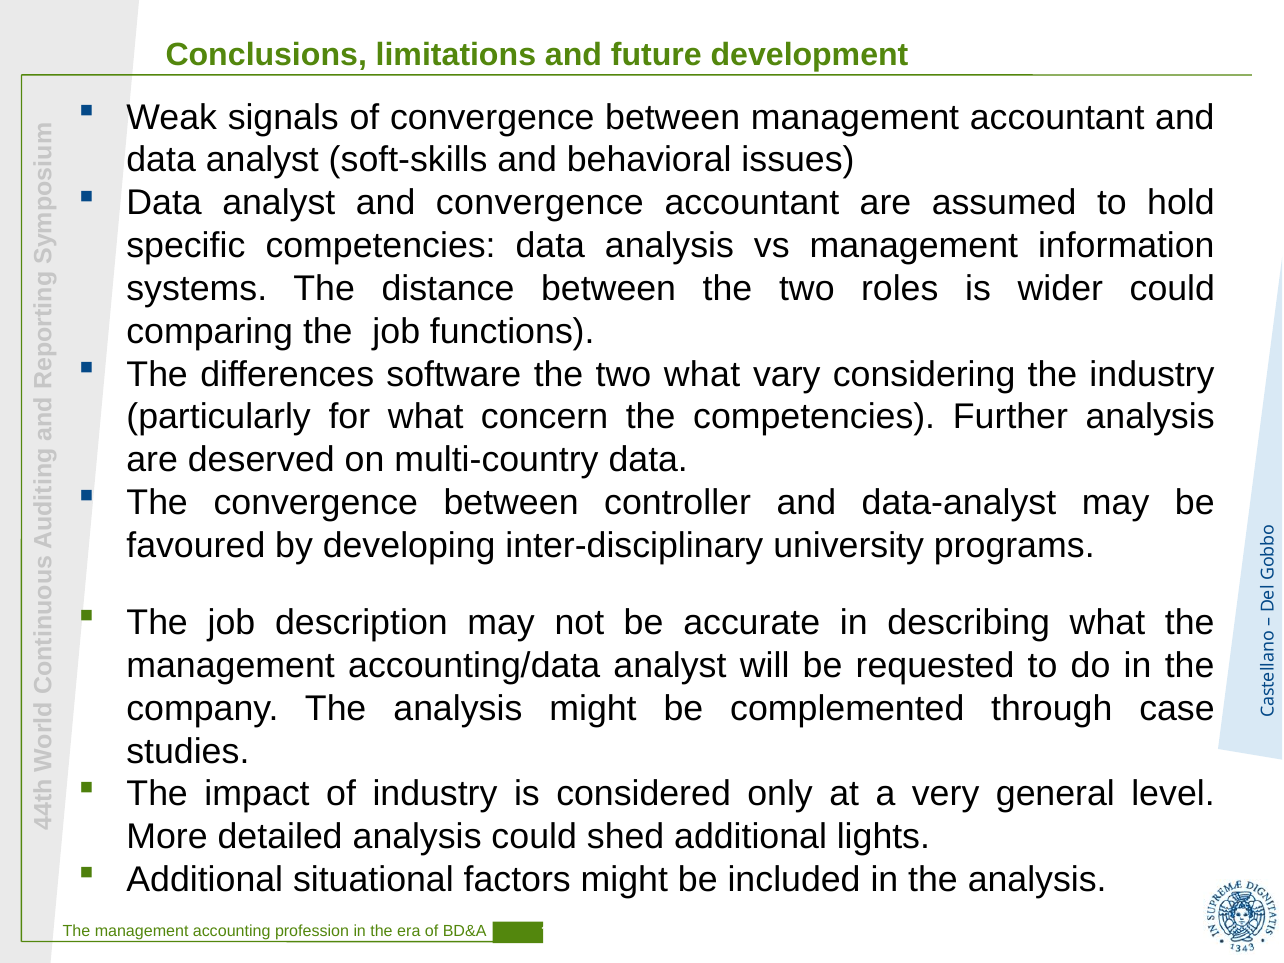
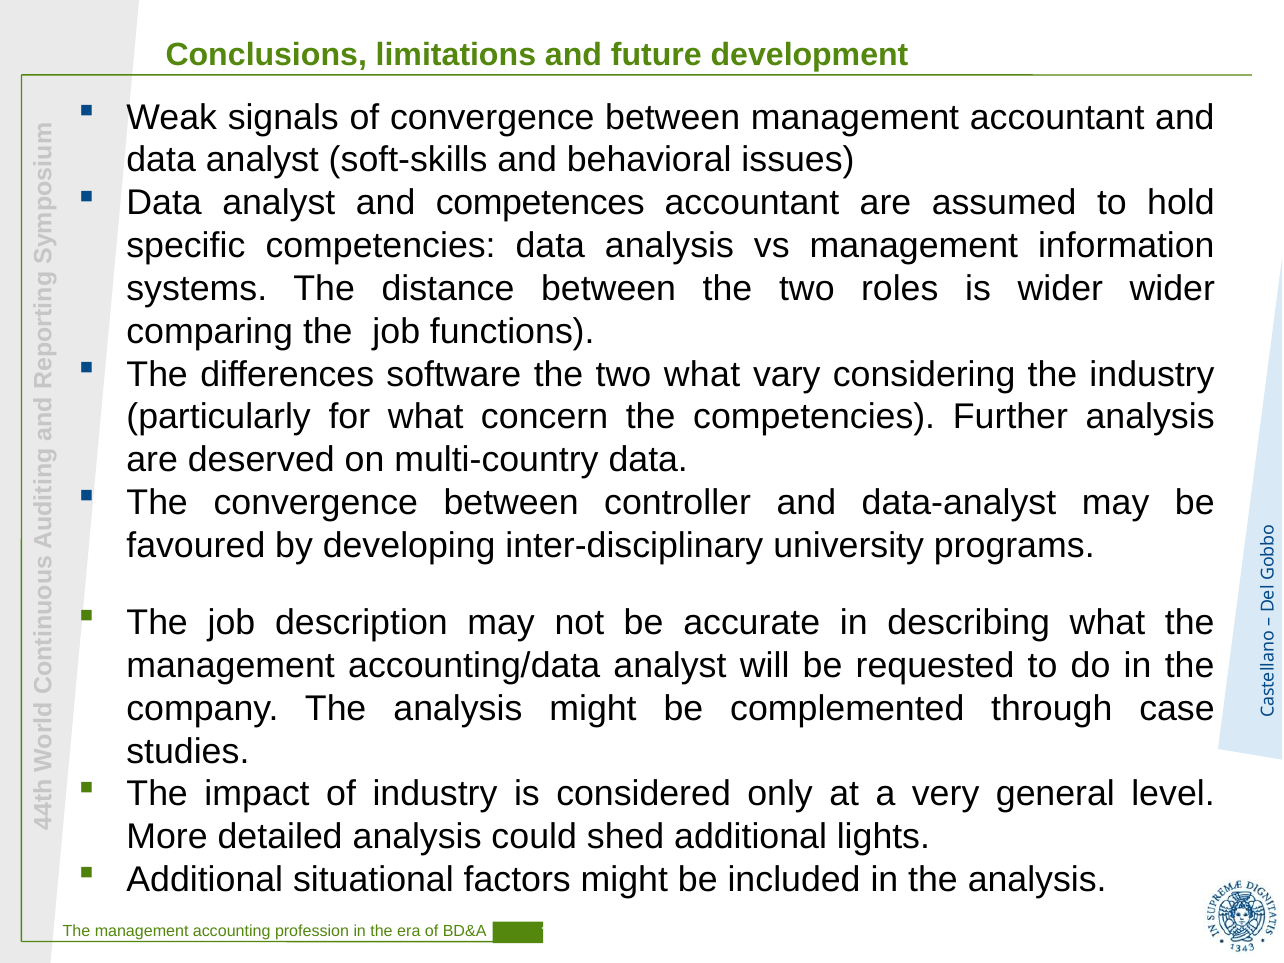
and convergence: convergence -> competences
wider could: could -> wider
